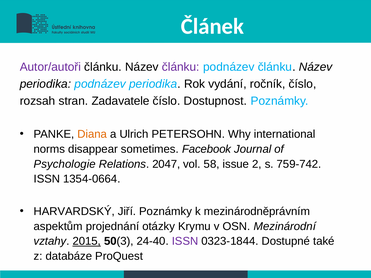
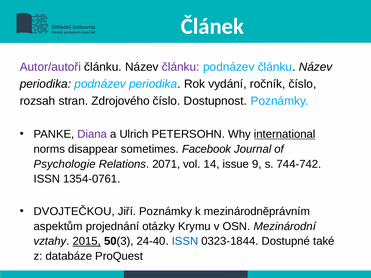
Zadavatele: Zadavatele -> Zdrojového
Diana colour: orange -> purple
international underline: none -> present
2047: 2047 -> 2071
58: 58 -> 14
2: 2 -> 9
759-742: 759-742 -> 744-742
1354-0664: 1354-0664 -> 1354-0761
HARVARDSKÝ: HARVARDSKÝ -> DVOJTEČKOU
ISSN at (185, 241) colour: purple -> blue
